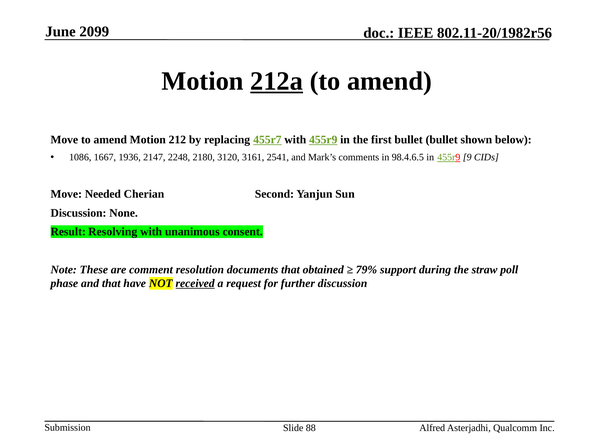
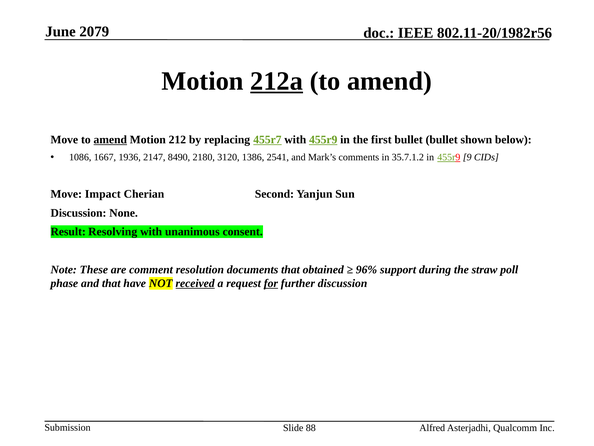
2099: 2099 -> 2079
amend at (110, 139) underline: none -> present
2248: 2248 -> 8490
3161: 3161 -> 1386
98.4.6.5: 98.4.6.5 -> 35.7.1.2
Needed: Needed -> Impact
79%: 79% -> 96%
for underline: none -> present
